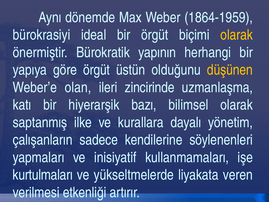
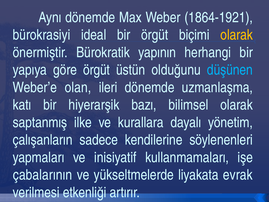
1864-1959: 1864-1959 -> 1864-1921
düşünen colour: yellow -> light blue
ileri zincirinde: zincirinde -> dönemde
kurtulmaları: kurtulmaları -> çabalarının
veren: veren -> evrak
